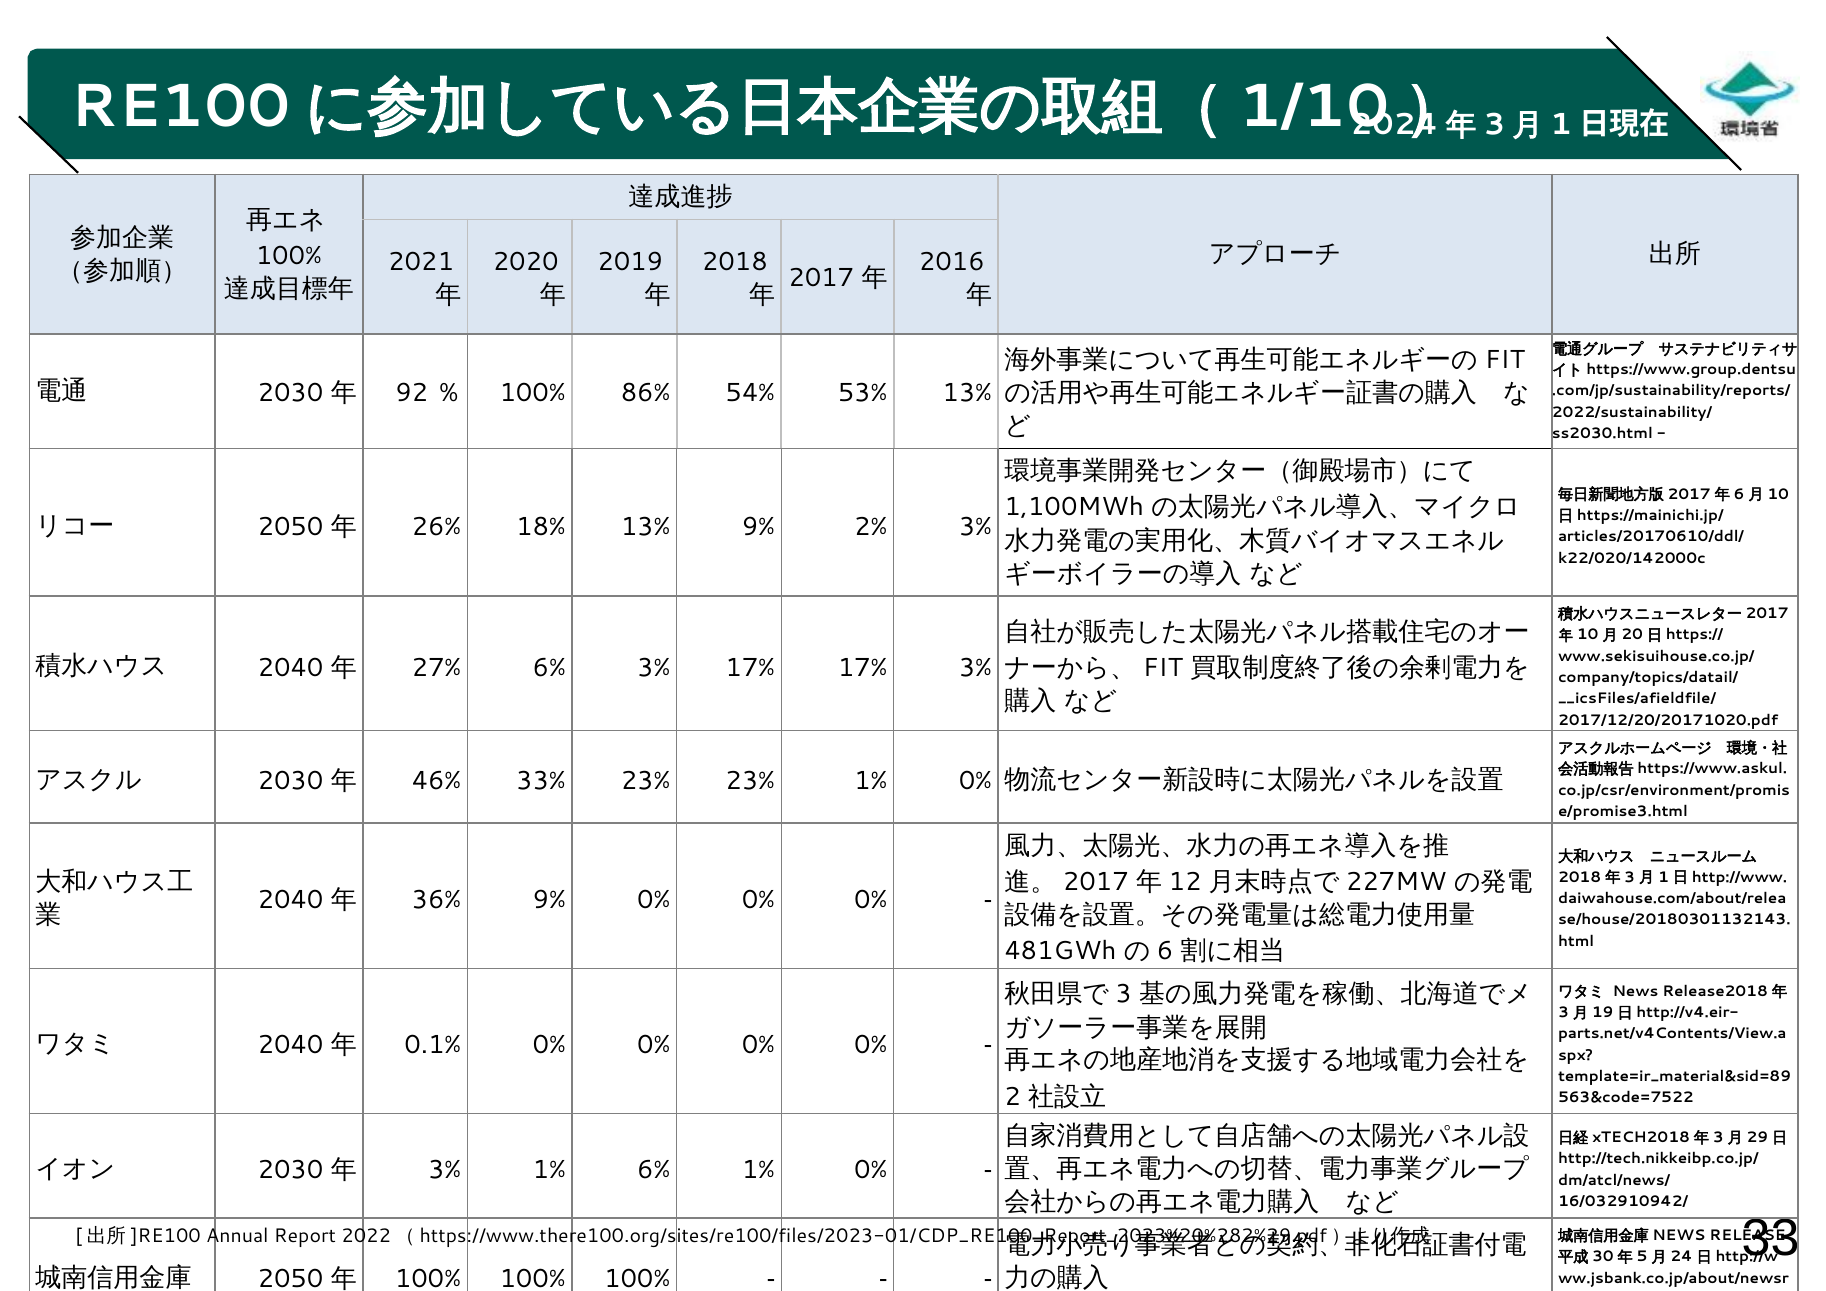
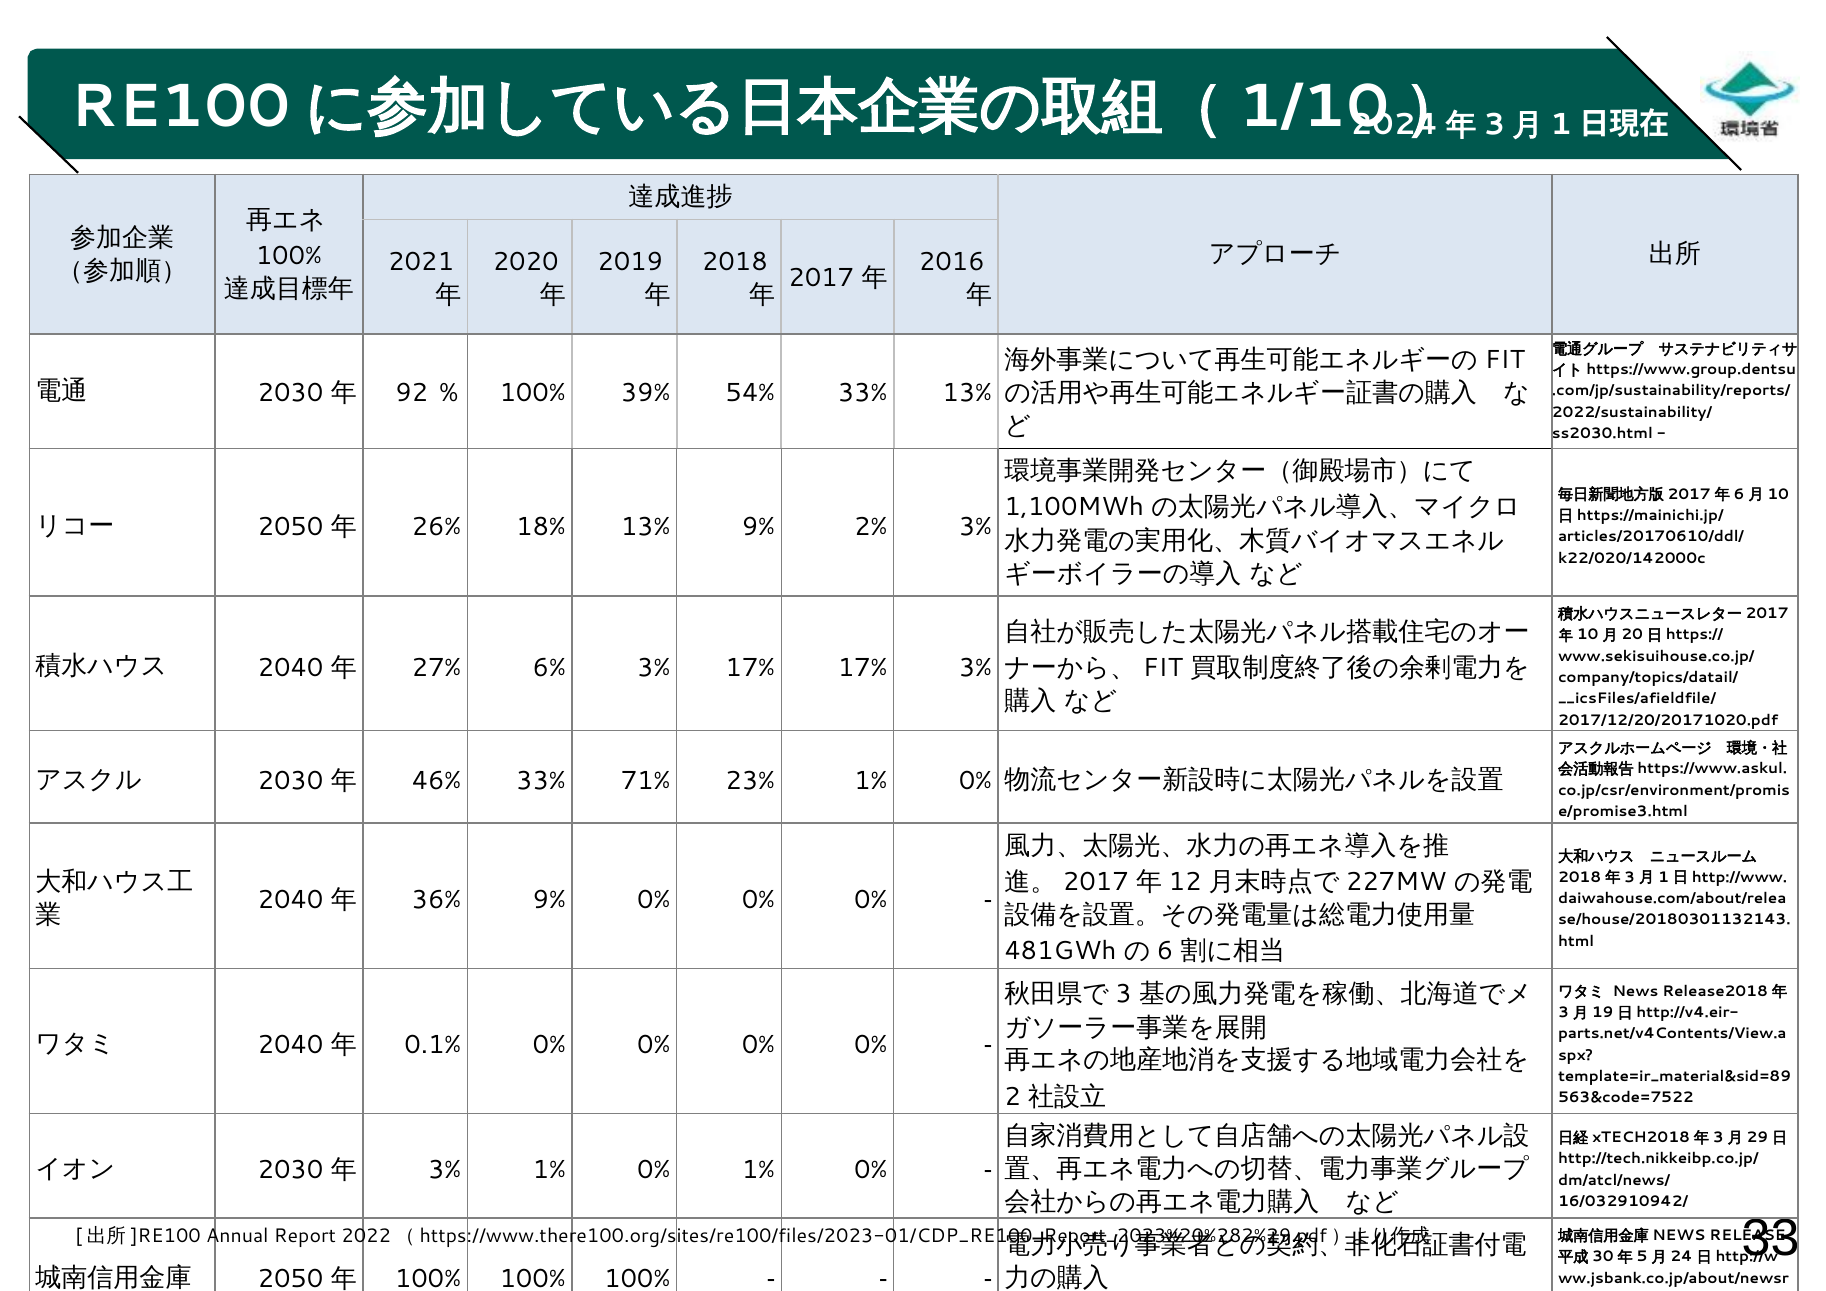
86%: 86% -> 39%
54% 53%: 53% -> 33%
33% 23%: 23% -> 71%
3% 1% 6%: 6% -> 0%
